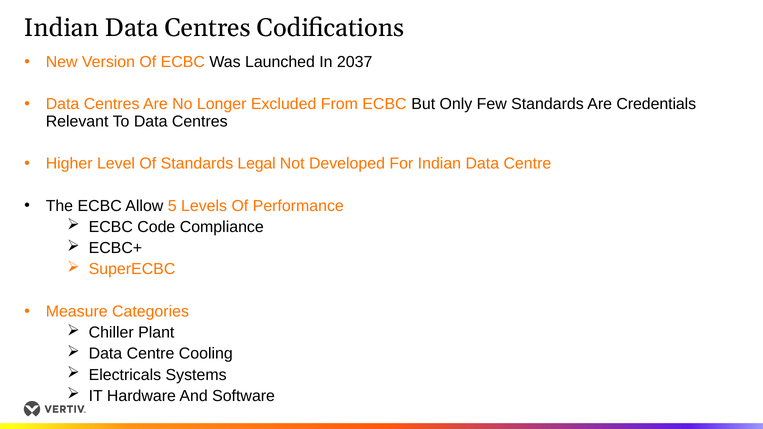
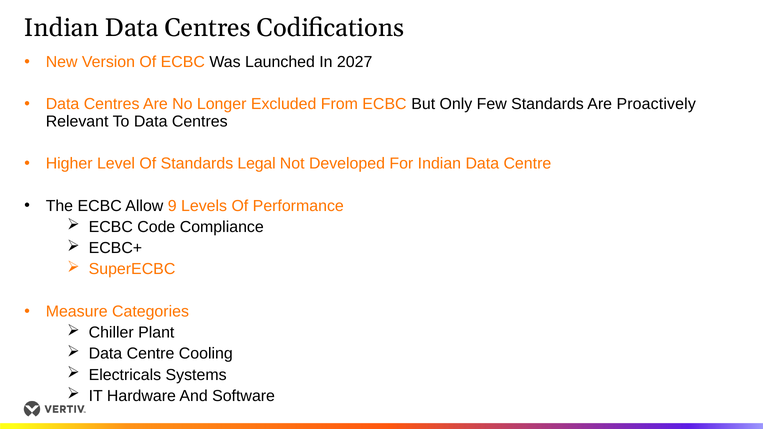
2037: 2037 -> 2027
Credentials: Credentials -> Proactively
5: 5 -> 9
